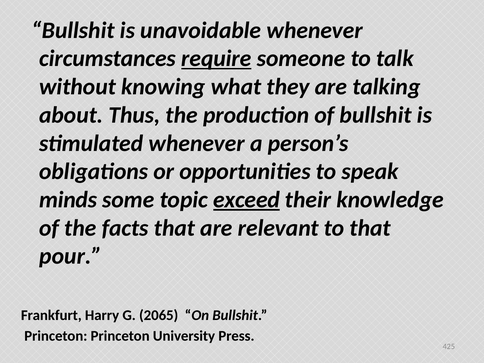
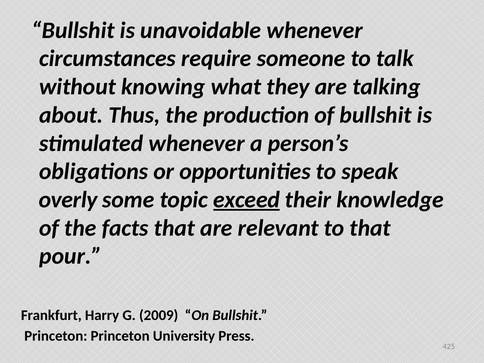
require underline: present -> none
minds: minds -> overly
2065: 2065 -> 2009
